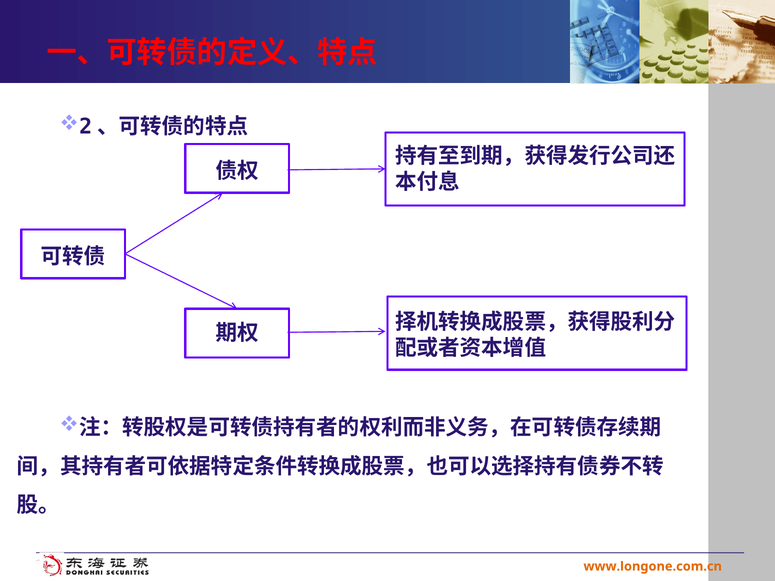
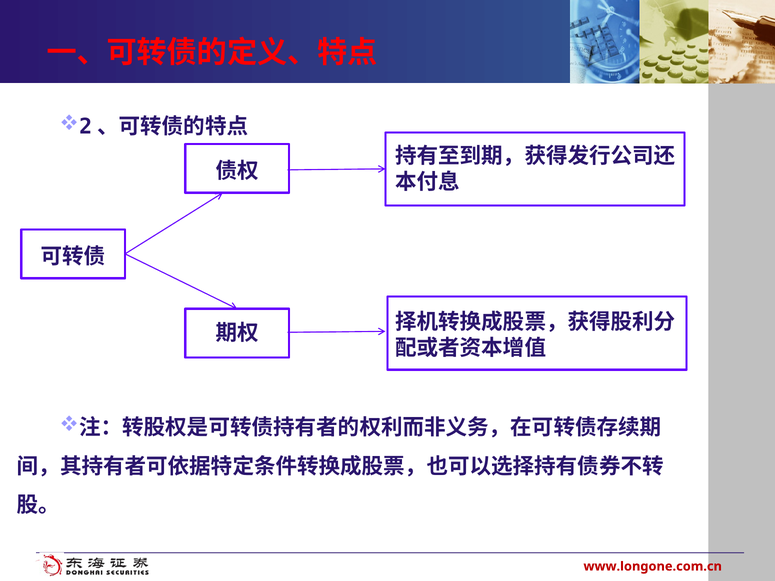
www.longone.com.cn colour: orange -> red
